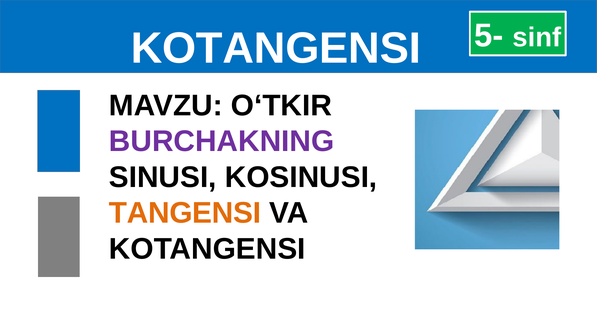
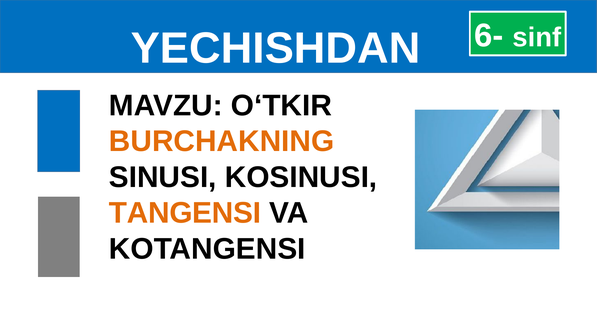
5-: 5- -> 6-
KOTANGENSI at (276, 48): KOTANGENSI -> YECHISHDAN
BURCHAKNING colour: purple -> orange
